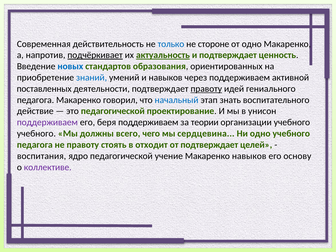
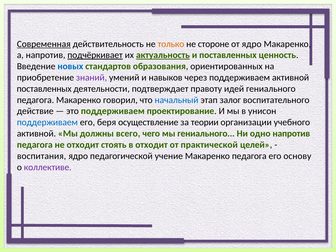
Современная underline: none -> present
только colour: blue -> orange
от одно: одно -> ядро
и подтверждает: подтверждает -> поставленных
знаний colour: blue -> purple
правоту at (206, 89) underline: present -> none
знать: знать -> залог
это педагогической: педагогической -> поддерживаем
поддерживаем at (47, 122) colour: purple -> blue
беря поддерживаем: поддерживаем -> осуществление
учебного at (36, 134): учебного -> активной
мы сердцевина: сердцевина -> гениального
одно учебного: учебного -> напротив
не правоту: правоту -> отходит
от подтверждает: подтверждает -> практической
Макаренко навыков: навыков -> педагога
